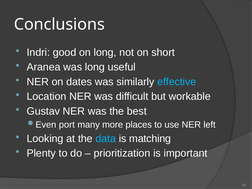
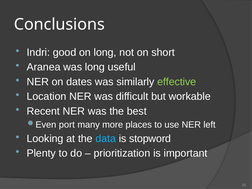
effective colour: light blue -> light green
Gustav: Gustav -> Recent
matching: matching -> stopword
